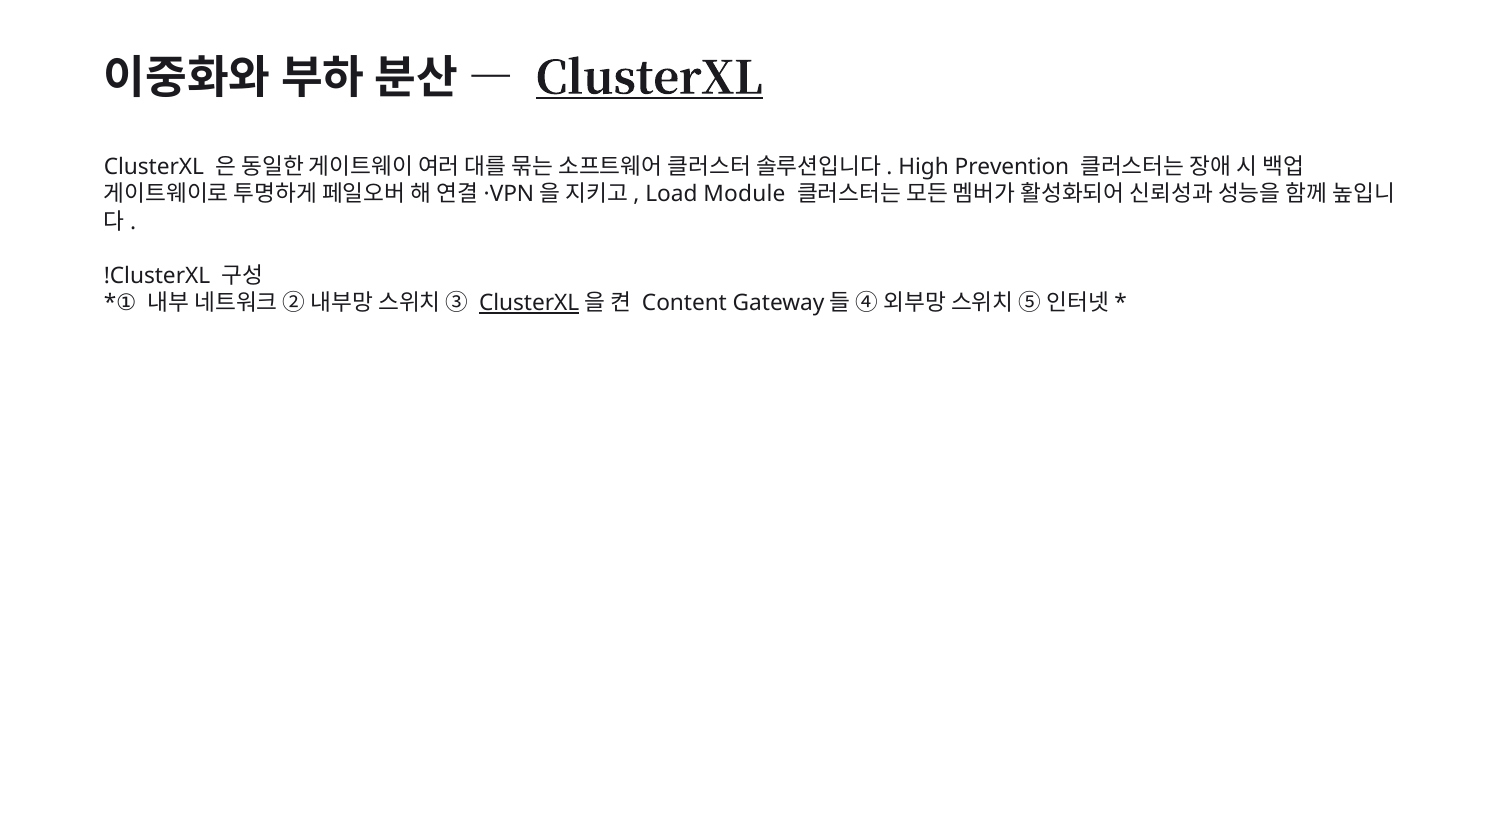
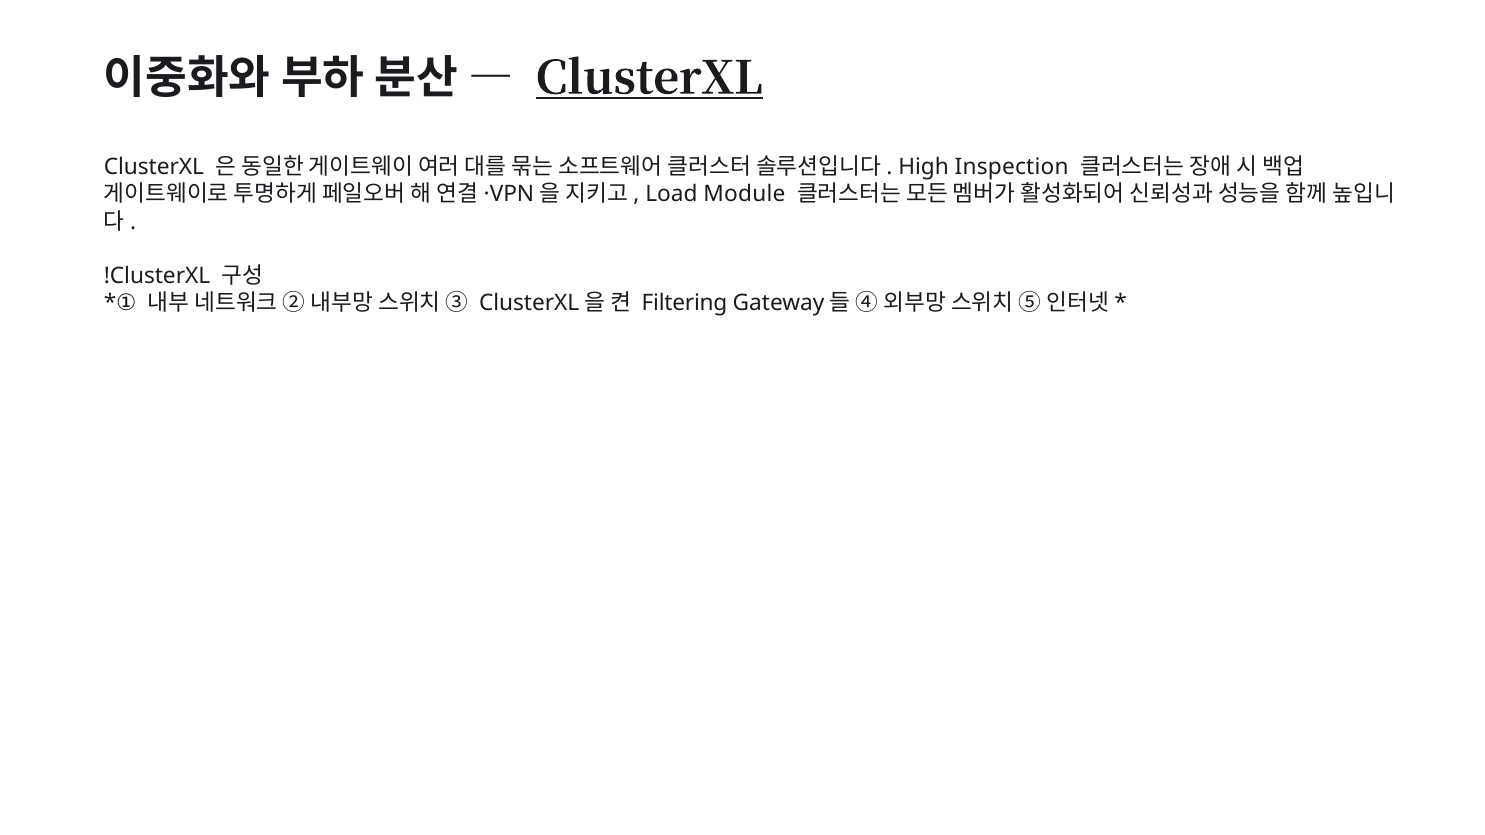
Prevention: Prevention -> Inspection
ClusterXL at (529, 303) underline: present -> none
Content: Content -> Filtering
